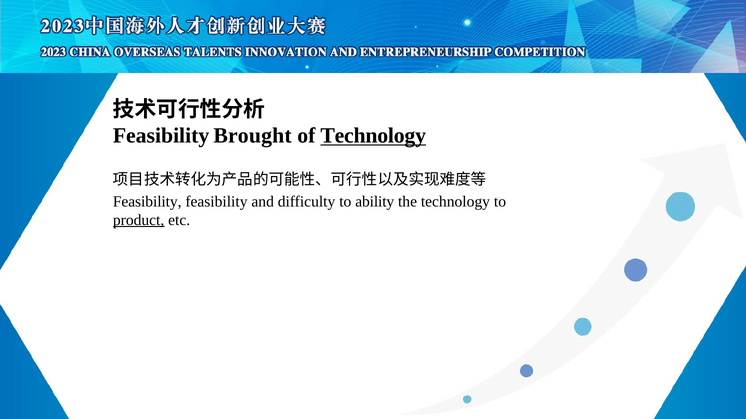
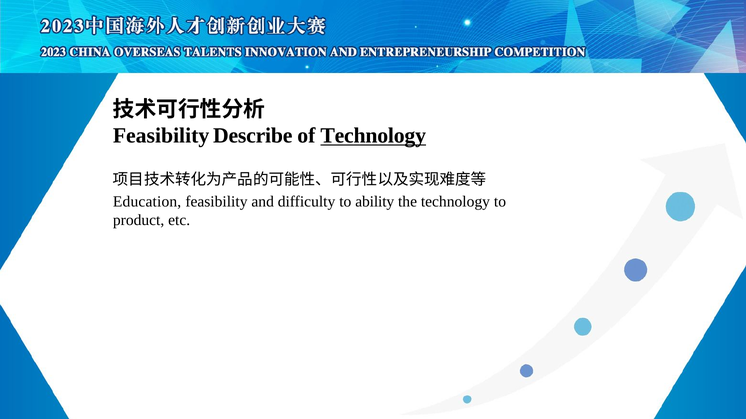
Brought: Brought -> Describe
Feasibility at (147, 202): Feasibility -> Education
product underline: present -> none
